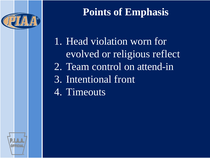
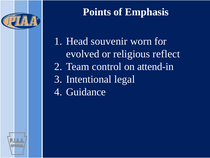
violation: violation -> souvenir
front: front -> legal
Timeouts: Timeouts -> Guidance
